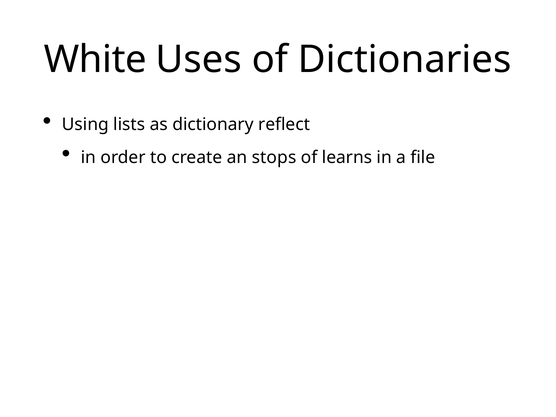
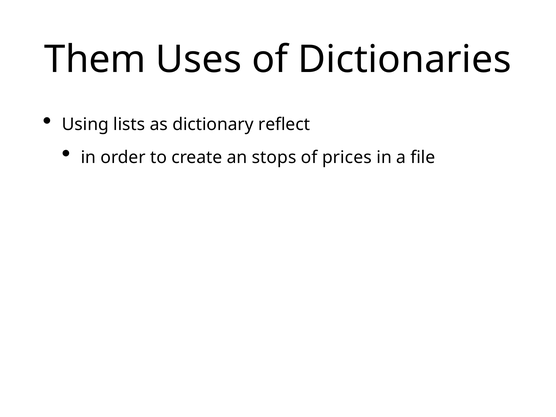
White: White -> Them
learns: learns -> prices
